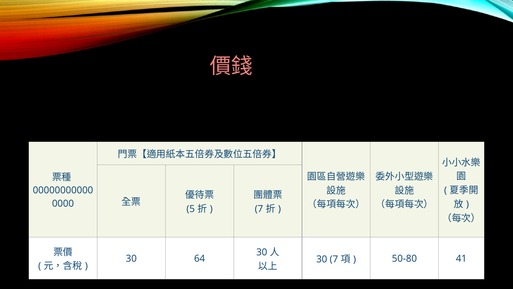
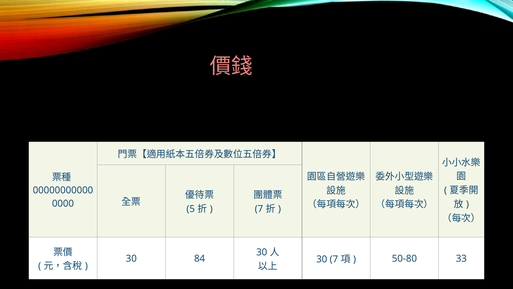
64: 64 -> 84
41: 41 -> 33
